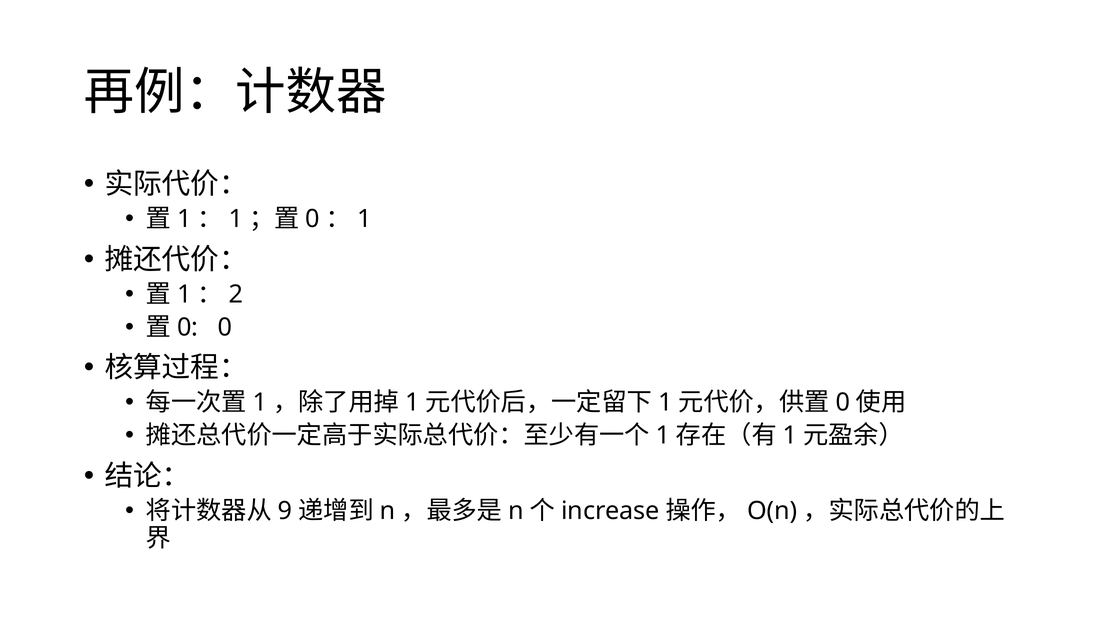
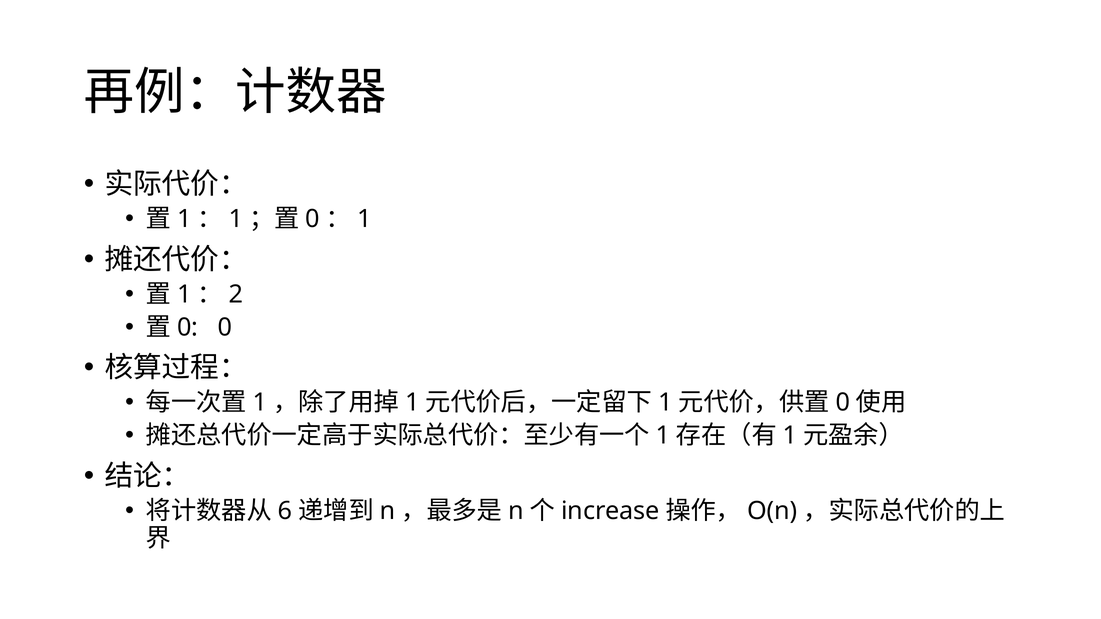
9: 9 -> 6
